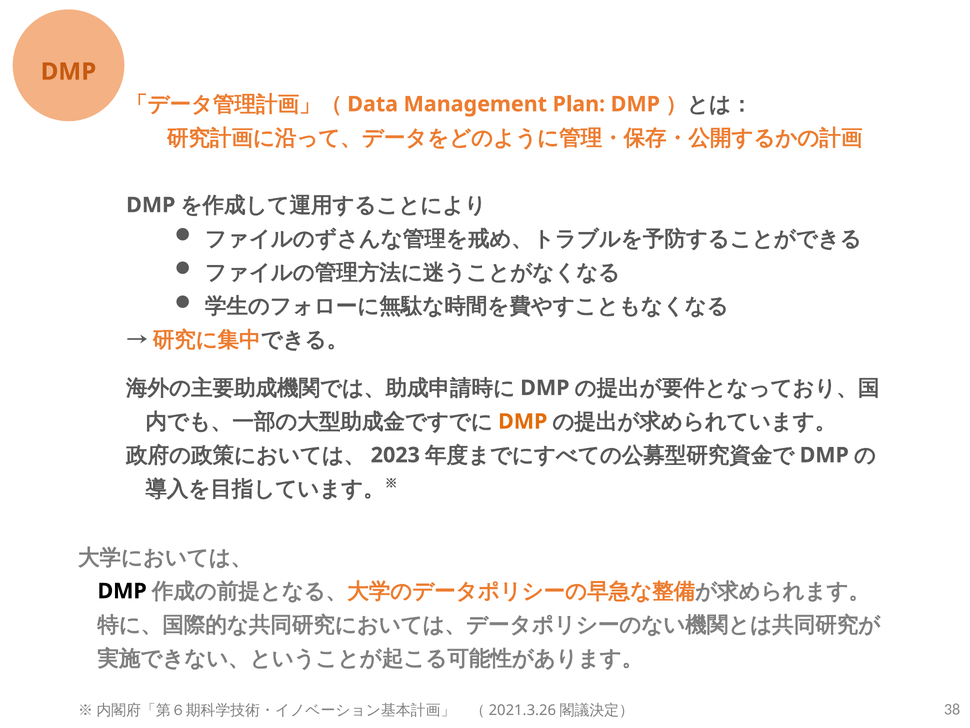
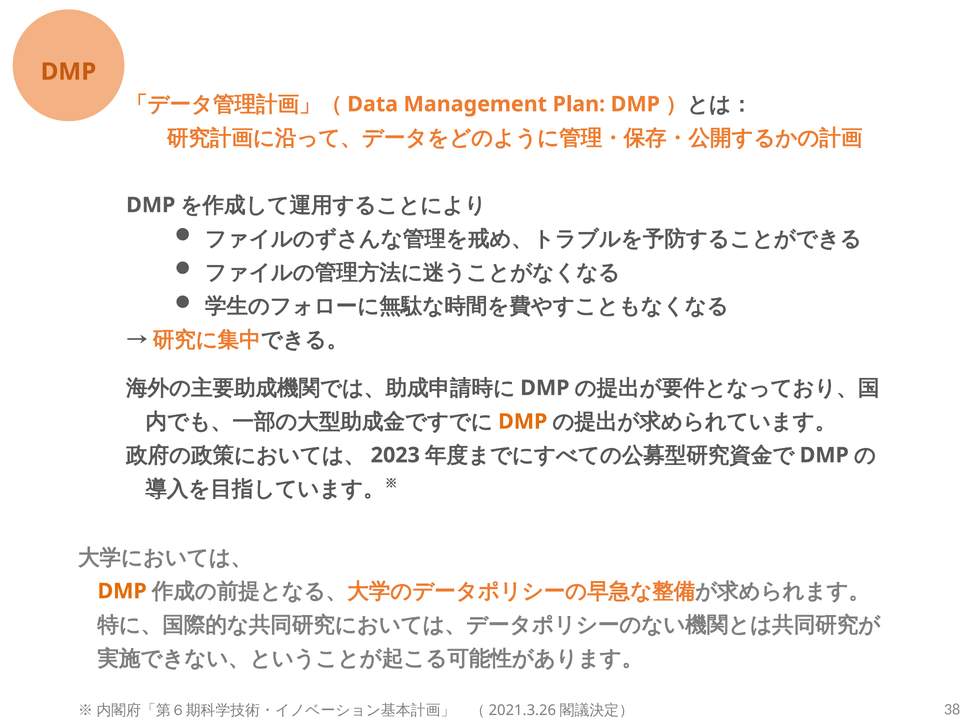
DMP at (122, 591) colour: black -> orange
